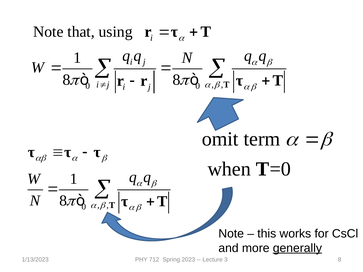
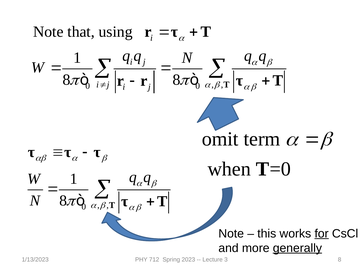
for underline: none -> present
